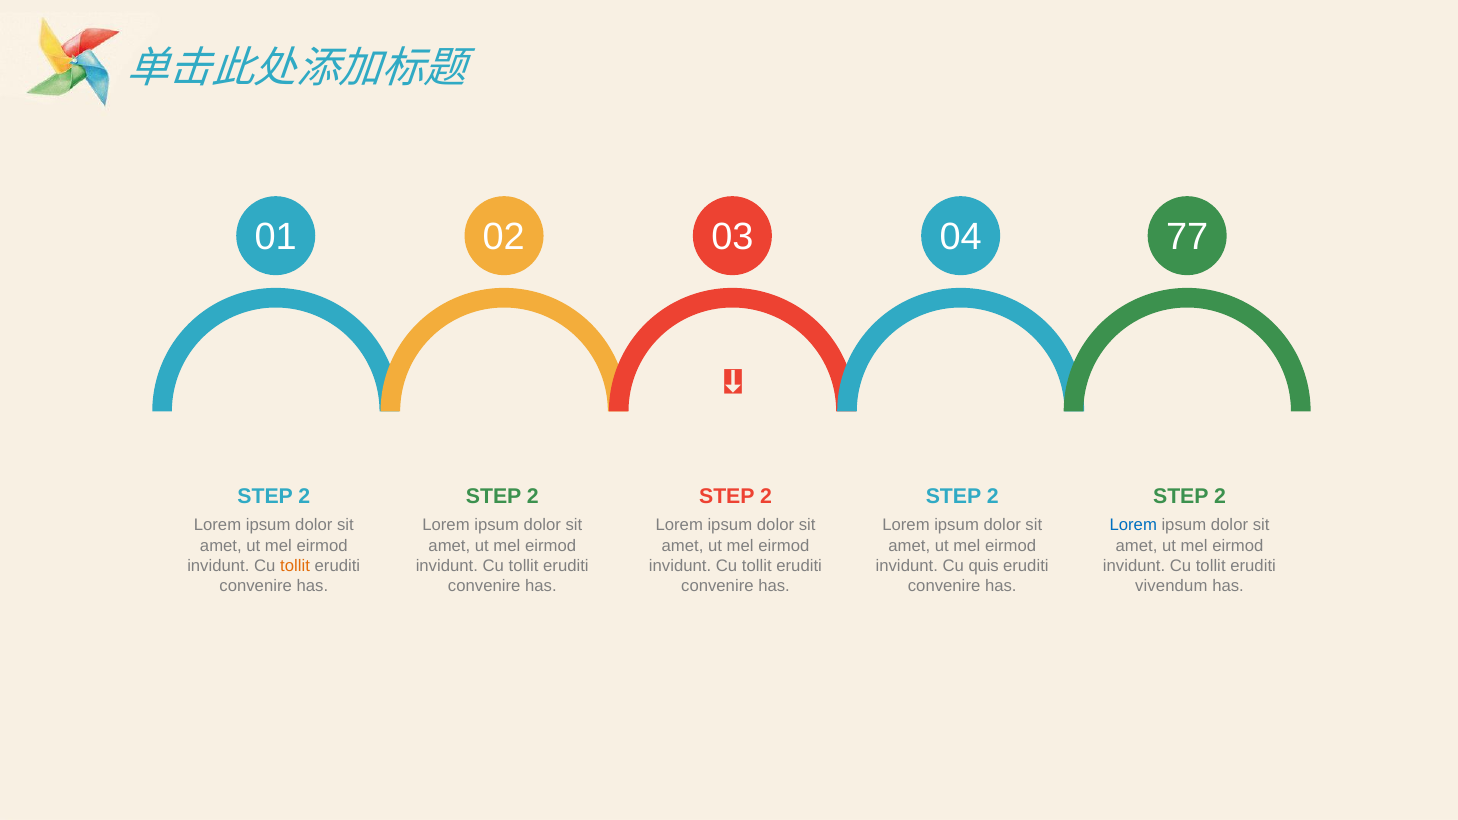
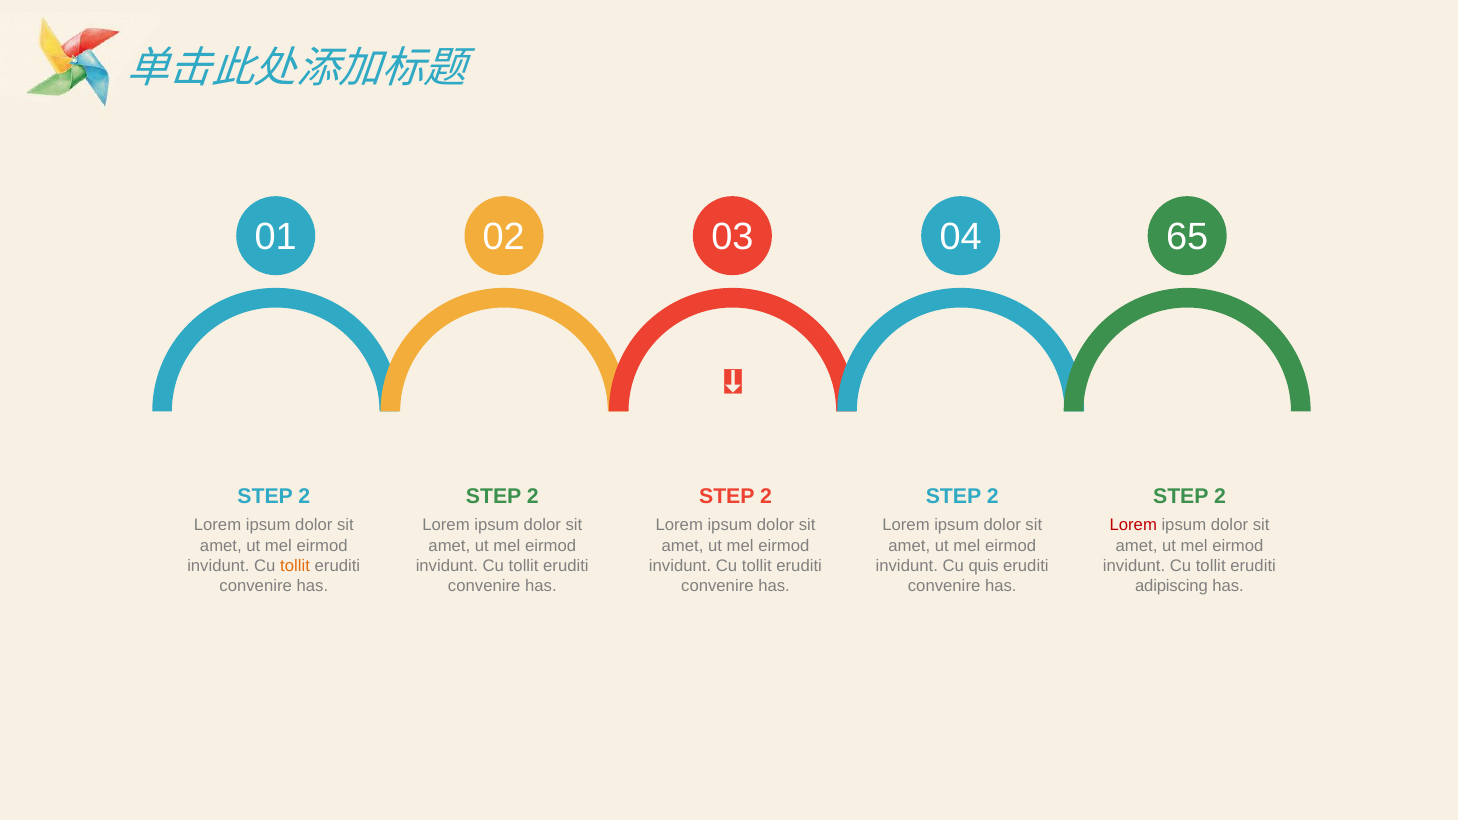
77: 77 -> 65
Lorem at (1133, 526) colour: blue -> red
vivendum: vivendum -> adipiscing
